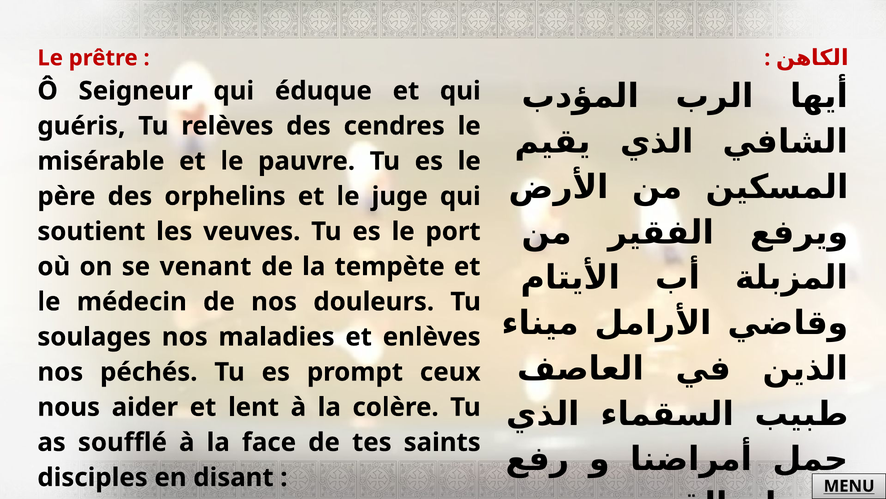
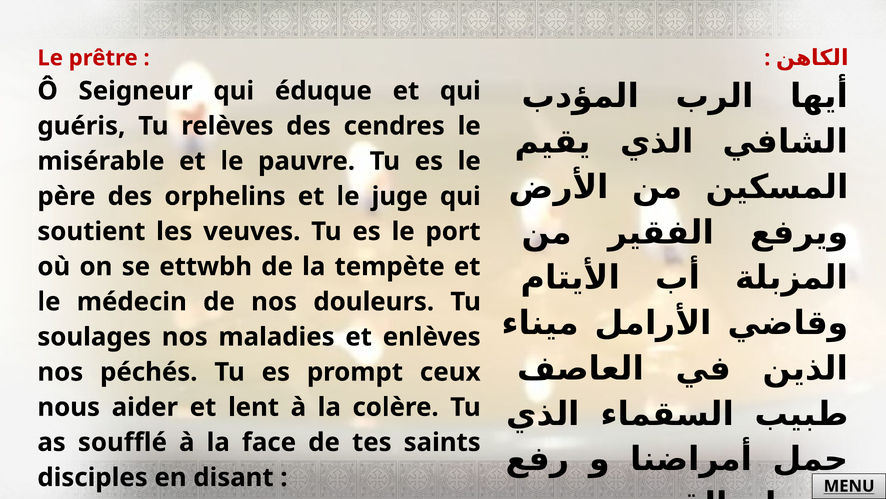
venant: venant -> ettwbh
